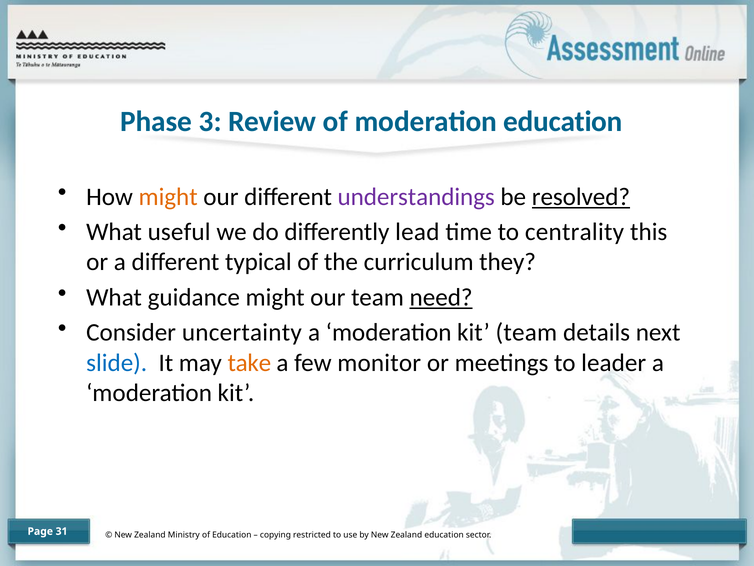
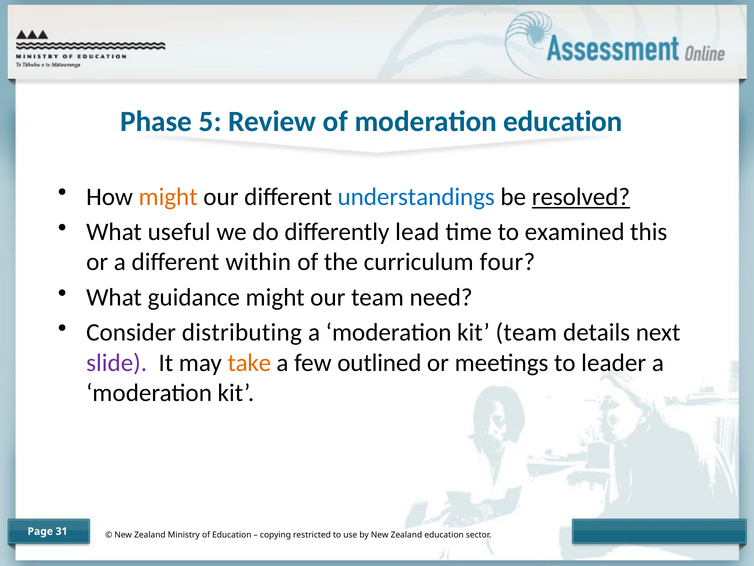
3: 3 -> 5
understandings colour: purple -> blue
centrality: centrality -> examined
typical: typical -> within
they: they -> four
need underline: present -> none
uncertainty: uncertainty -> distributing
slide colour: blue -> purple
monitor: monitor -> outlined
